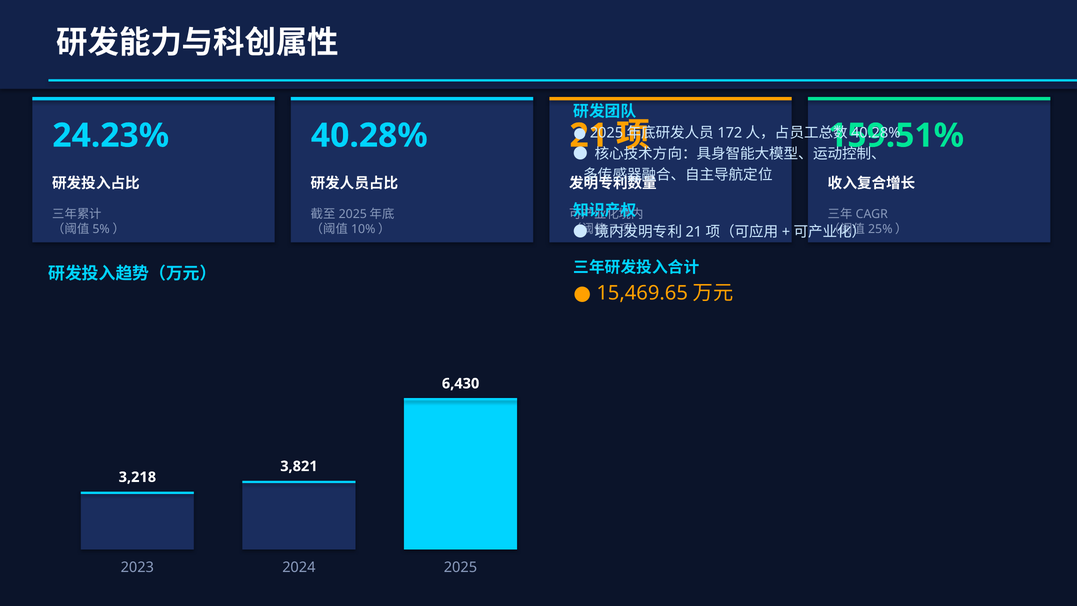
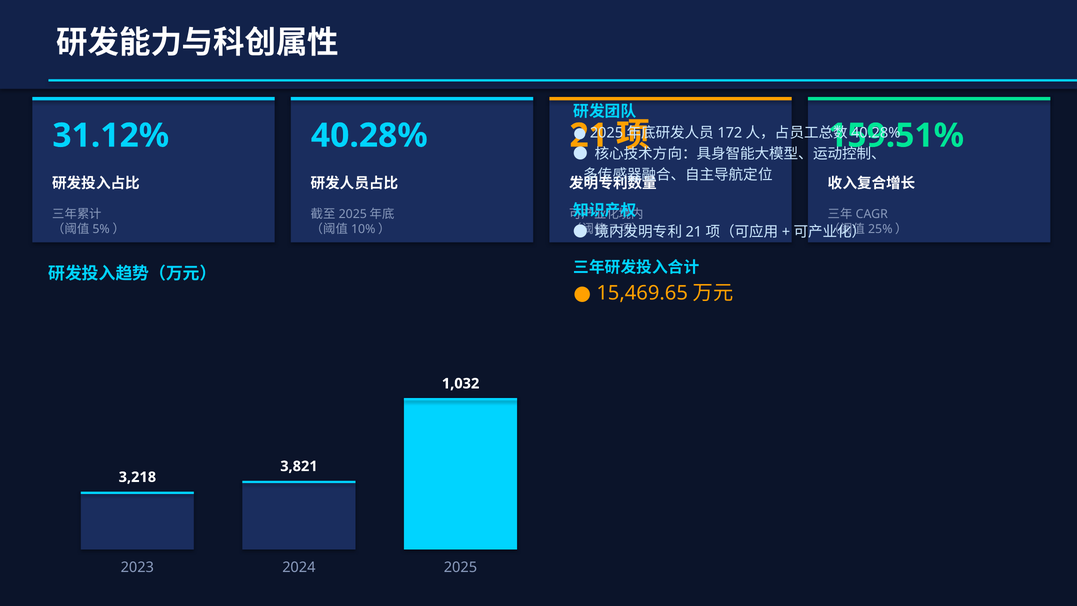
24.23%: 24.23% -> 31.12%
6,430: 6,430 -> 1,032
